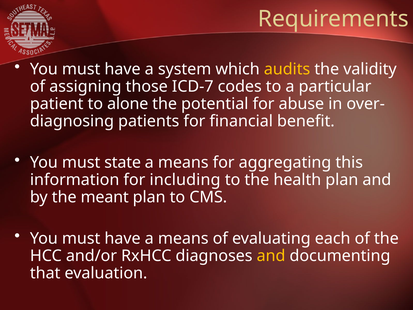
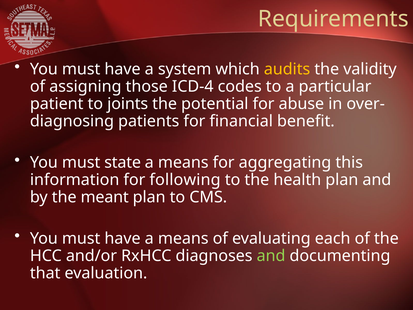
ICD-7: ICD-7 -> ICD-4
alone: alone -> joints
including: including -> following
and at (271, 256) colour: yellow -> light green
